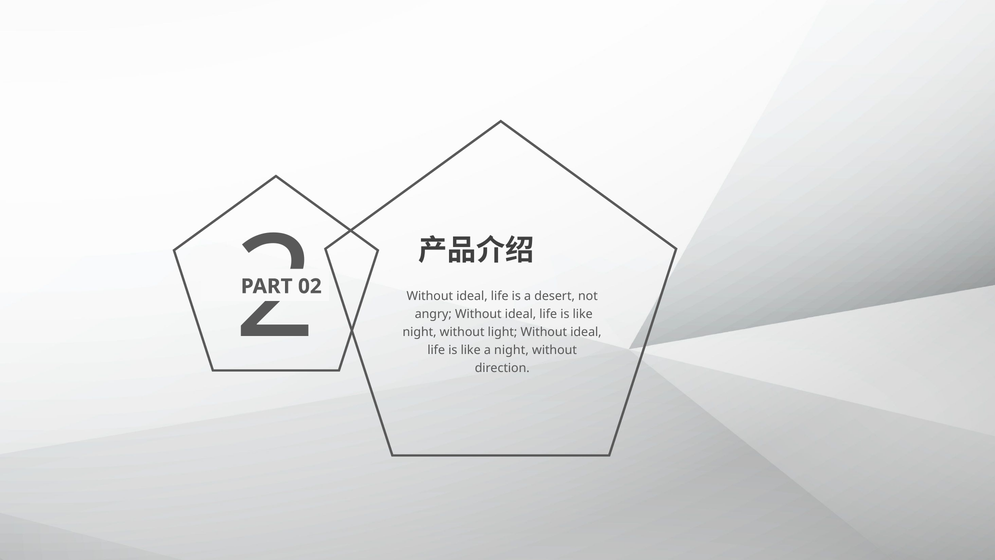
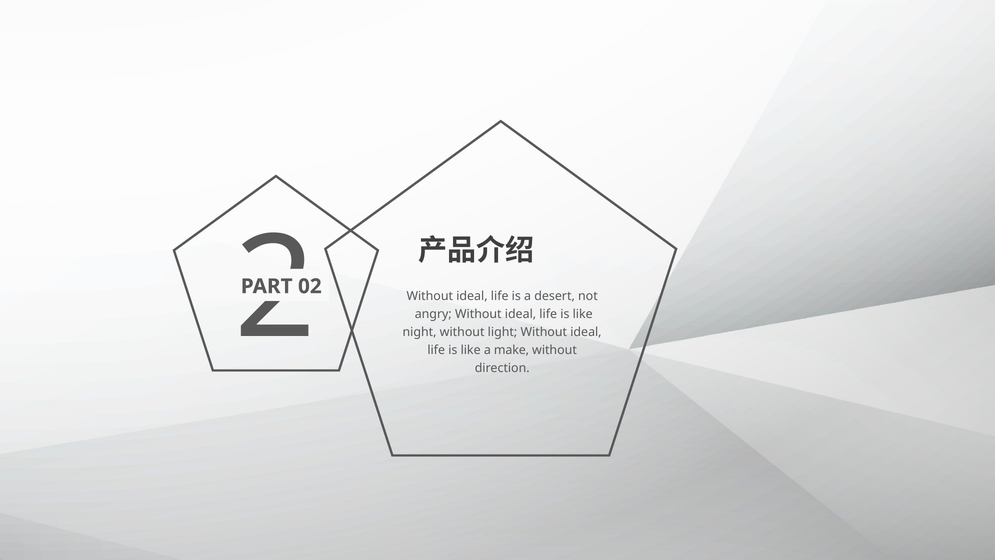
a night: night -> make
